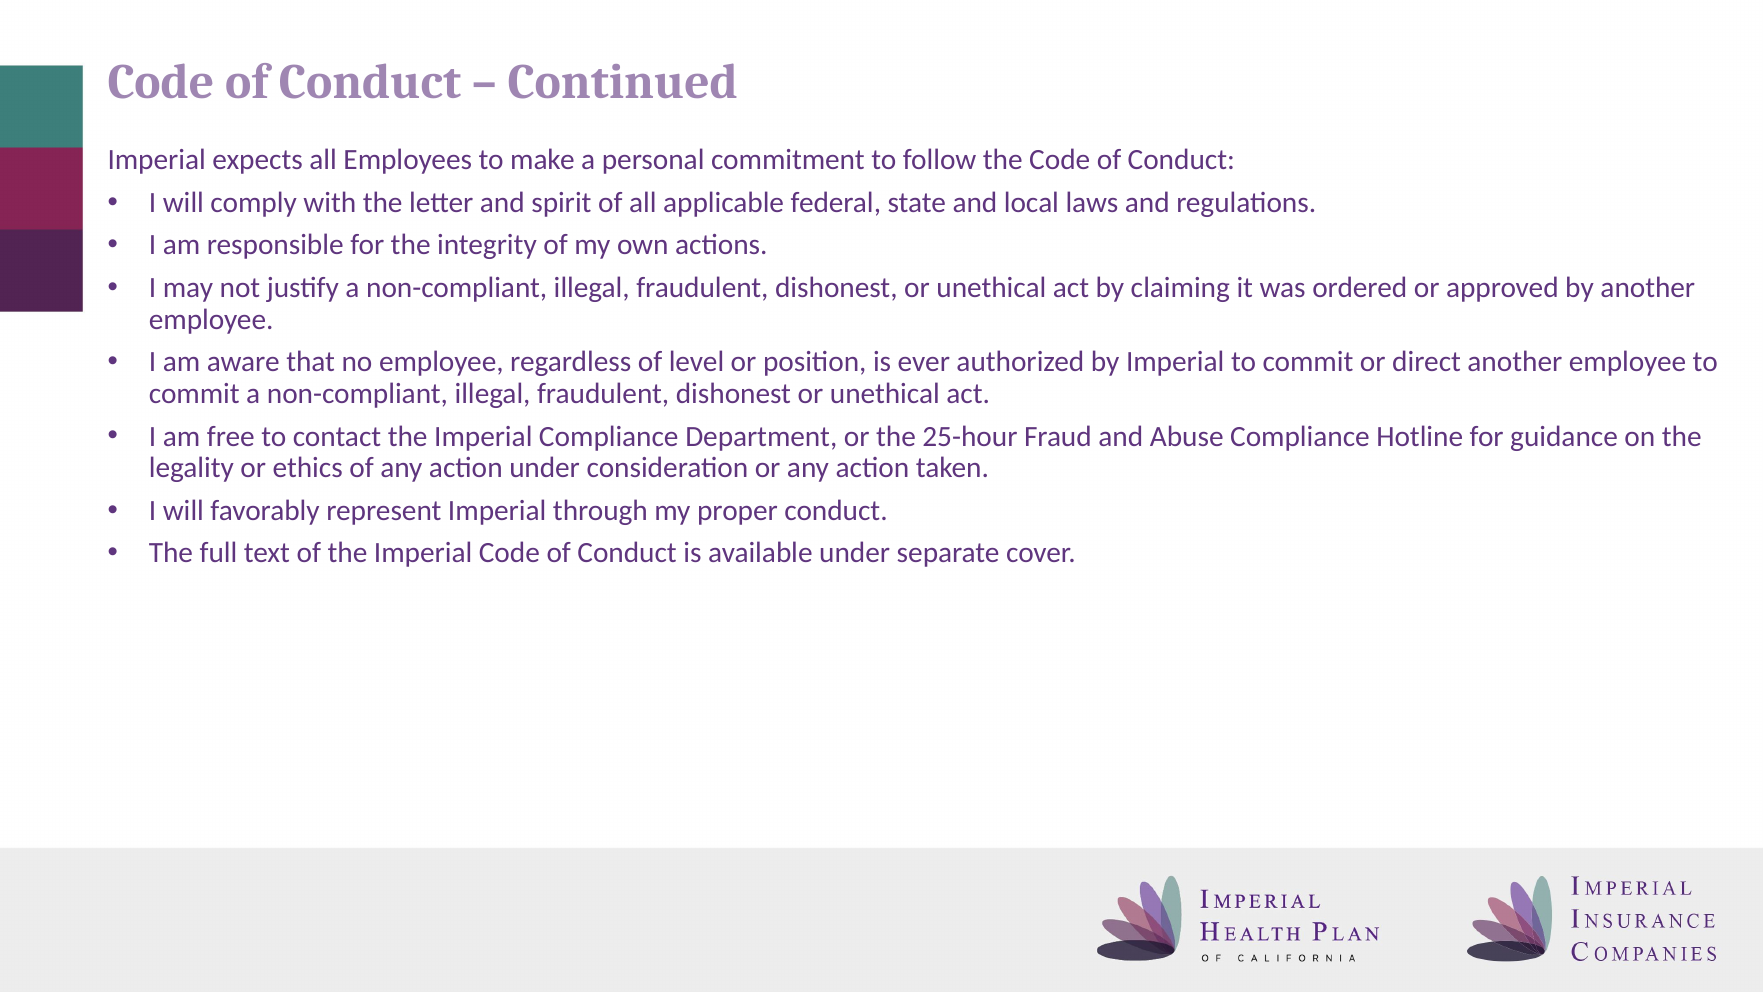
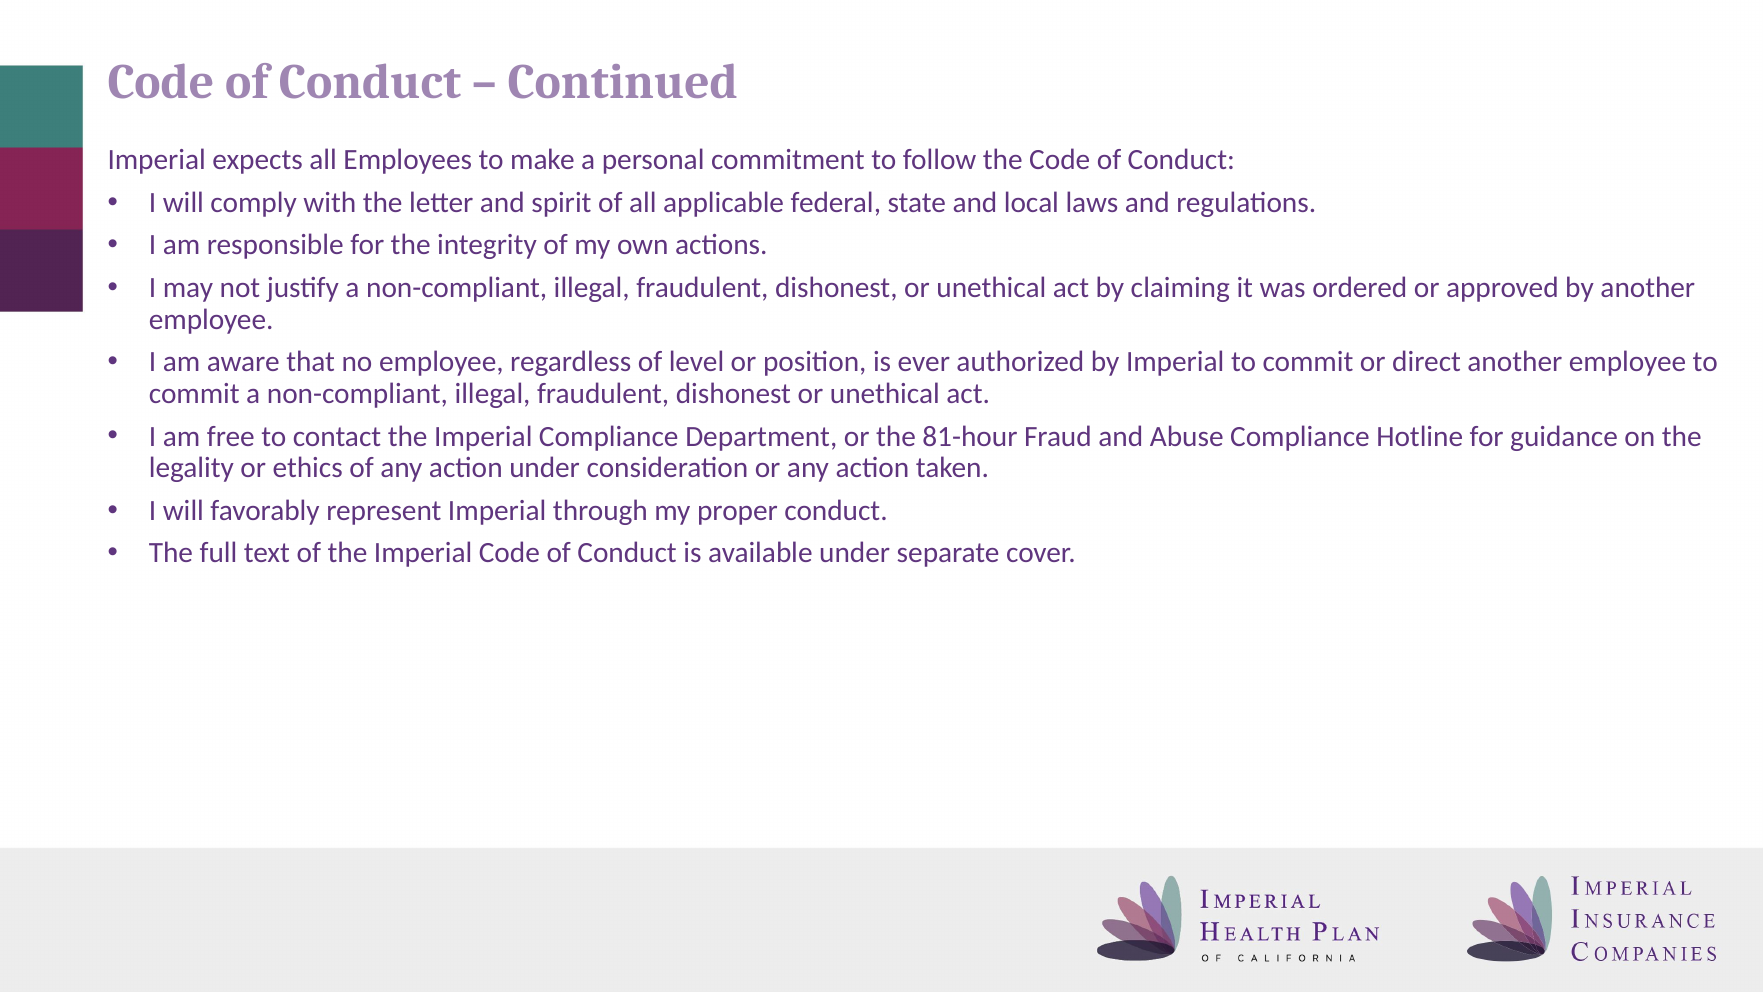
25-hour: 25-hour -> 81-hour
